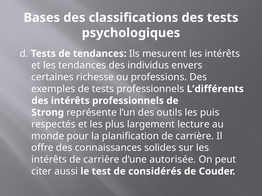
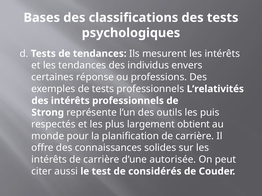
richesse: richesse -> réponse
L’différents: L’différents -> L’relativités
lecture: lecture -> obtient
